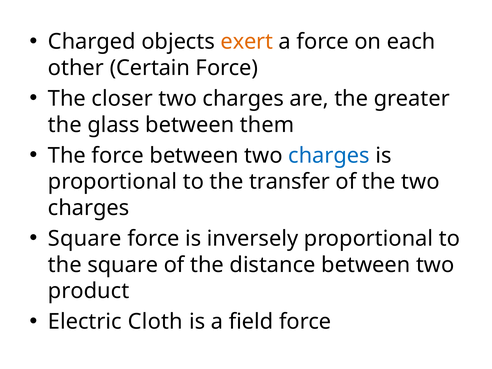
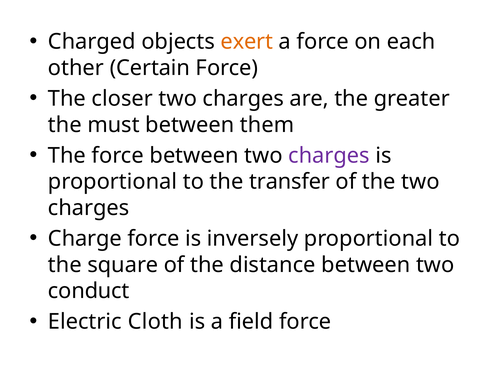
glass: glass -> must
charges at (329, 155) colour: blue -> purple
Square at (85, 239): Square -> Charge
product: product -> conduct
